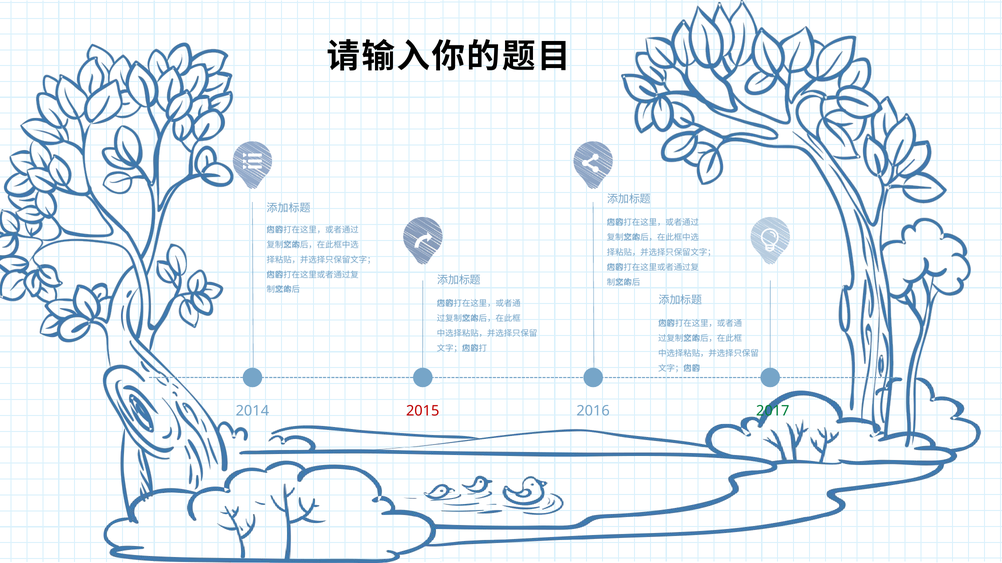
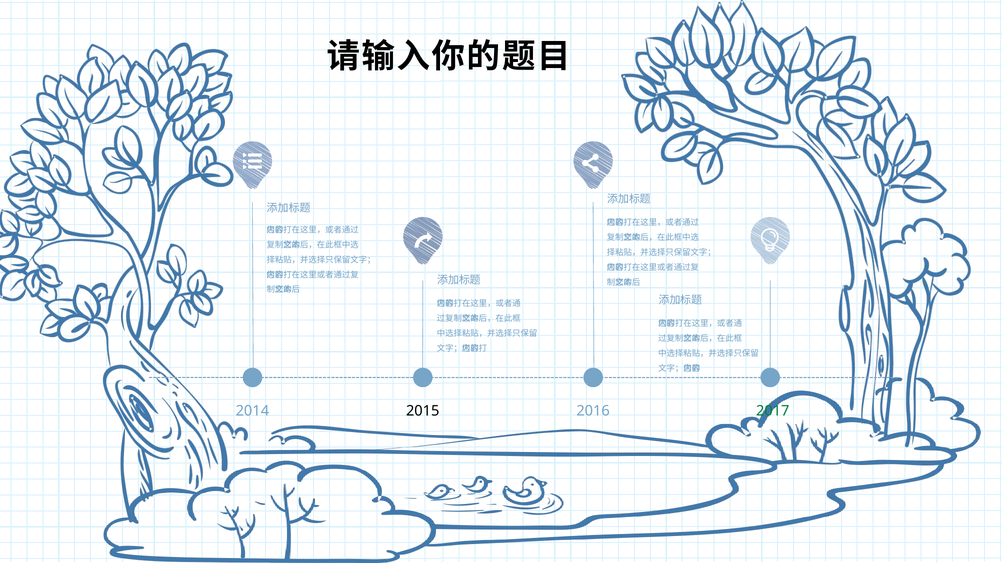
2015 colour: red -> black
